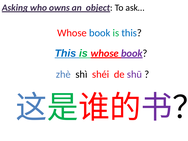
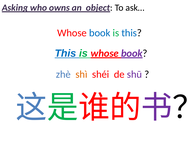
shì colour: black -> orange
